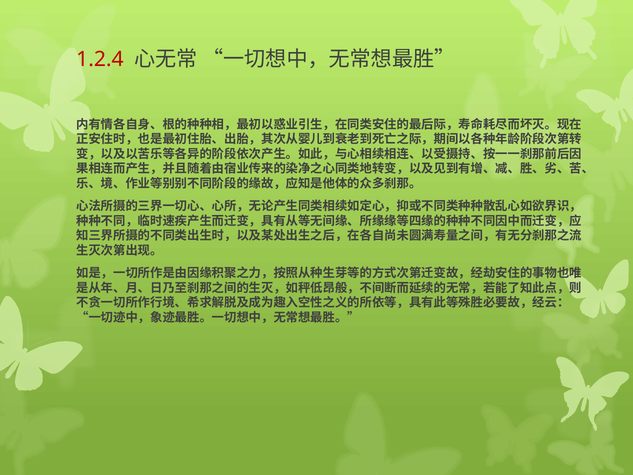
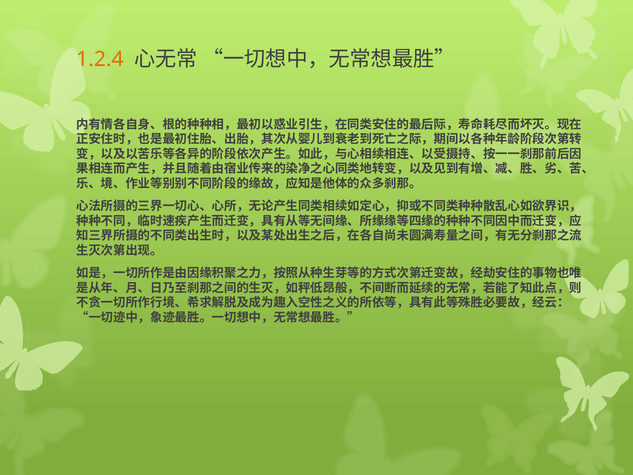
1.2.4 colour: red -> orange
